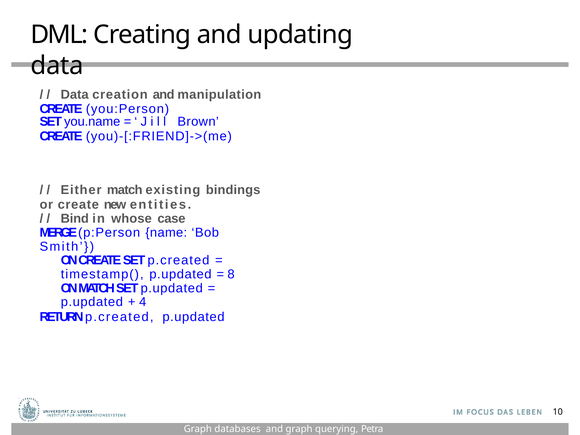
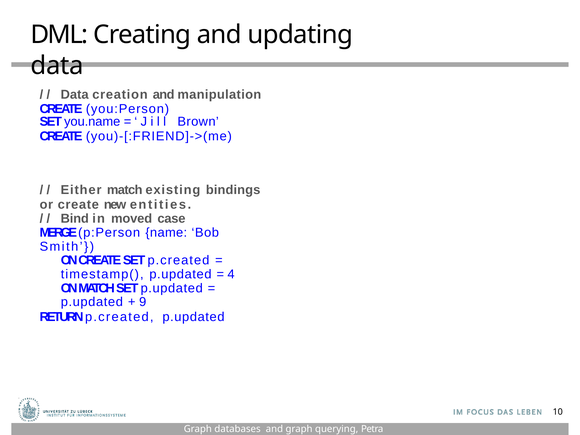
whose: whose -> moved
8: 8 -> 4
4: 4 -> 9
